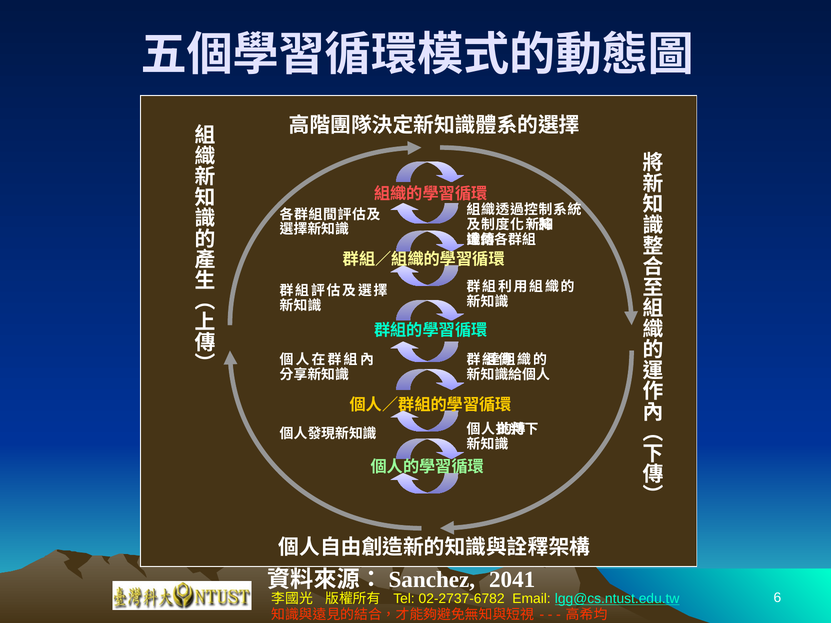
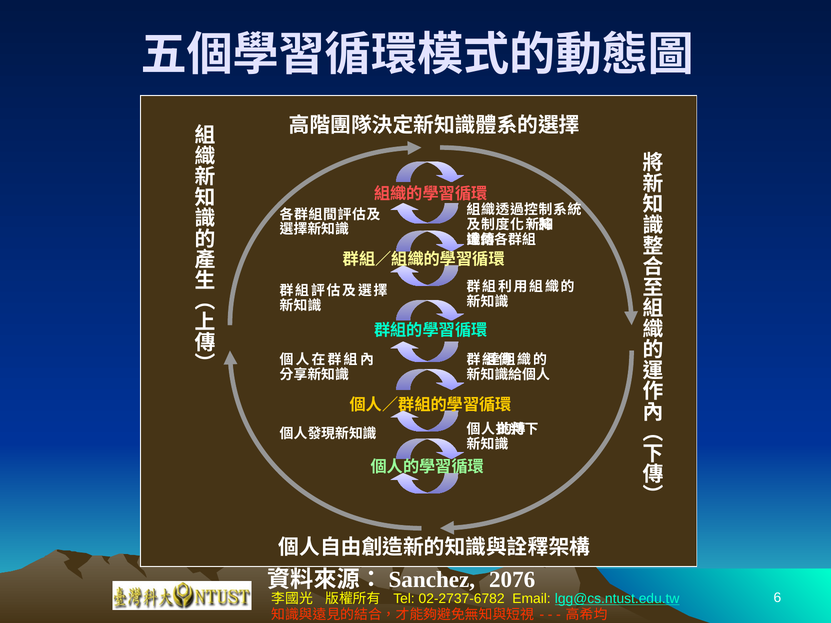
2041: 2041 -> 2076
